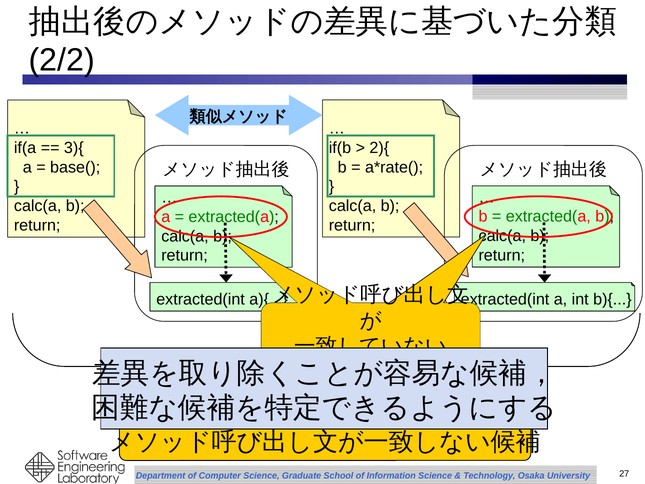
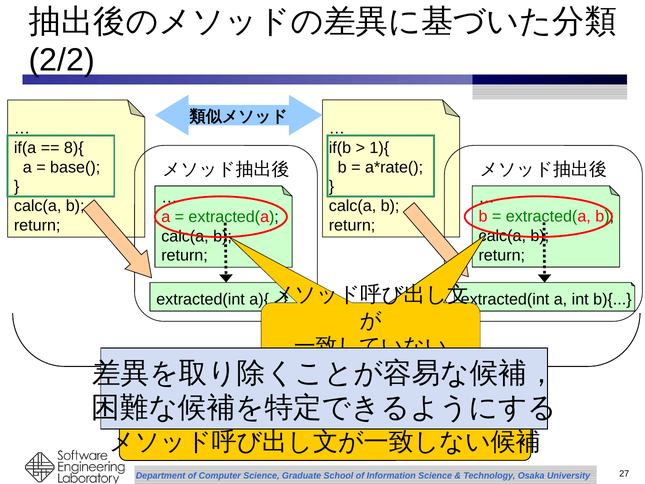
2){: 2){ -> 1){
3){: 3){ -> 8){
